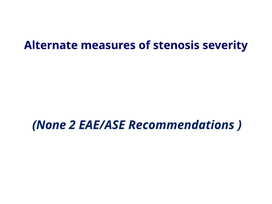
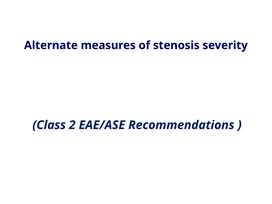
None: None -> Class
